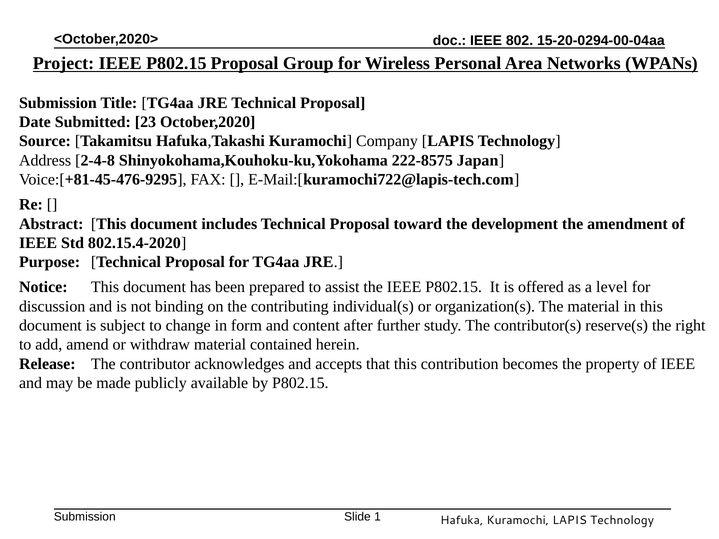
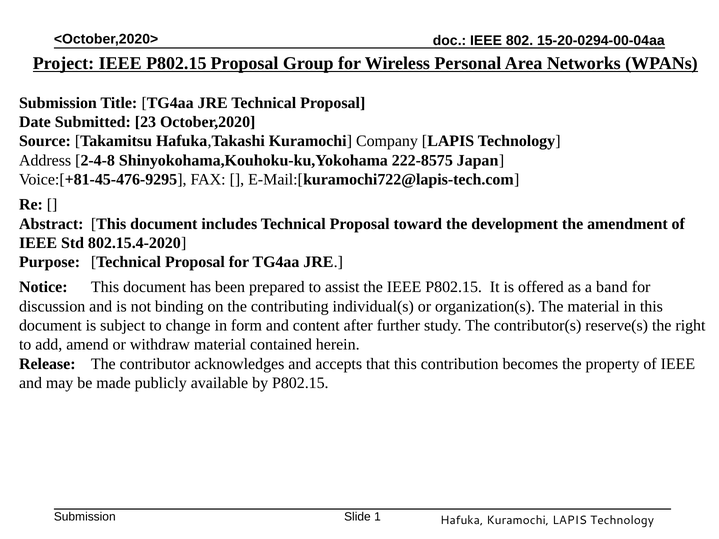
level: level -> band
